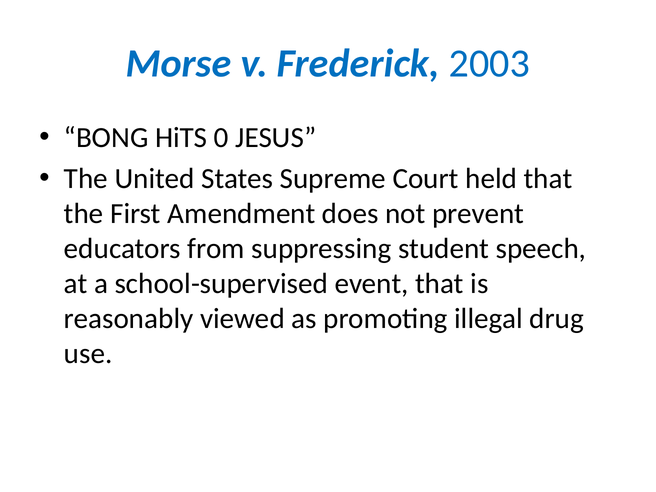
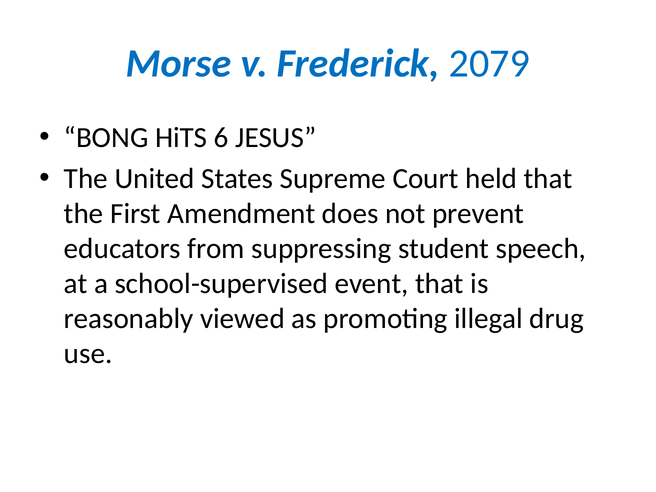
2003: 2003 -> 2079
0: 0 -> 6
